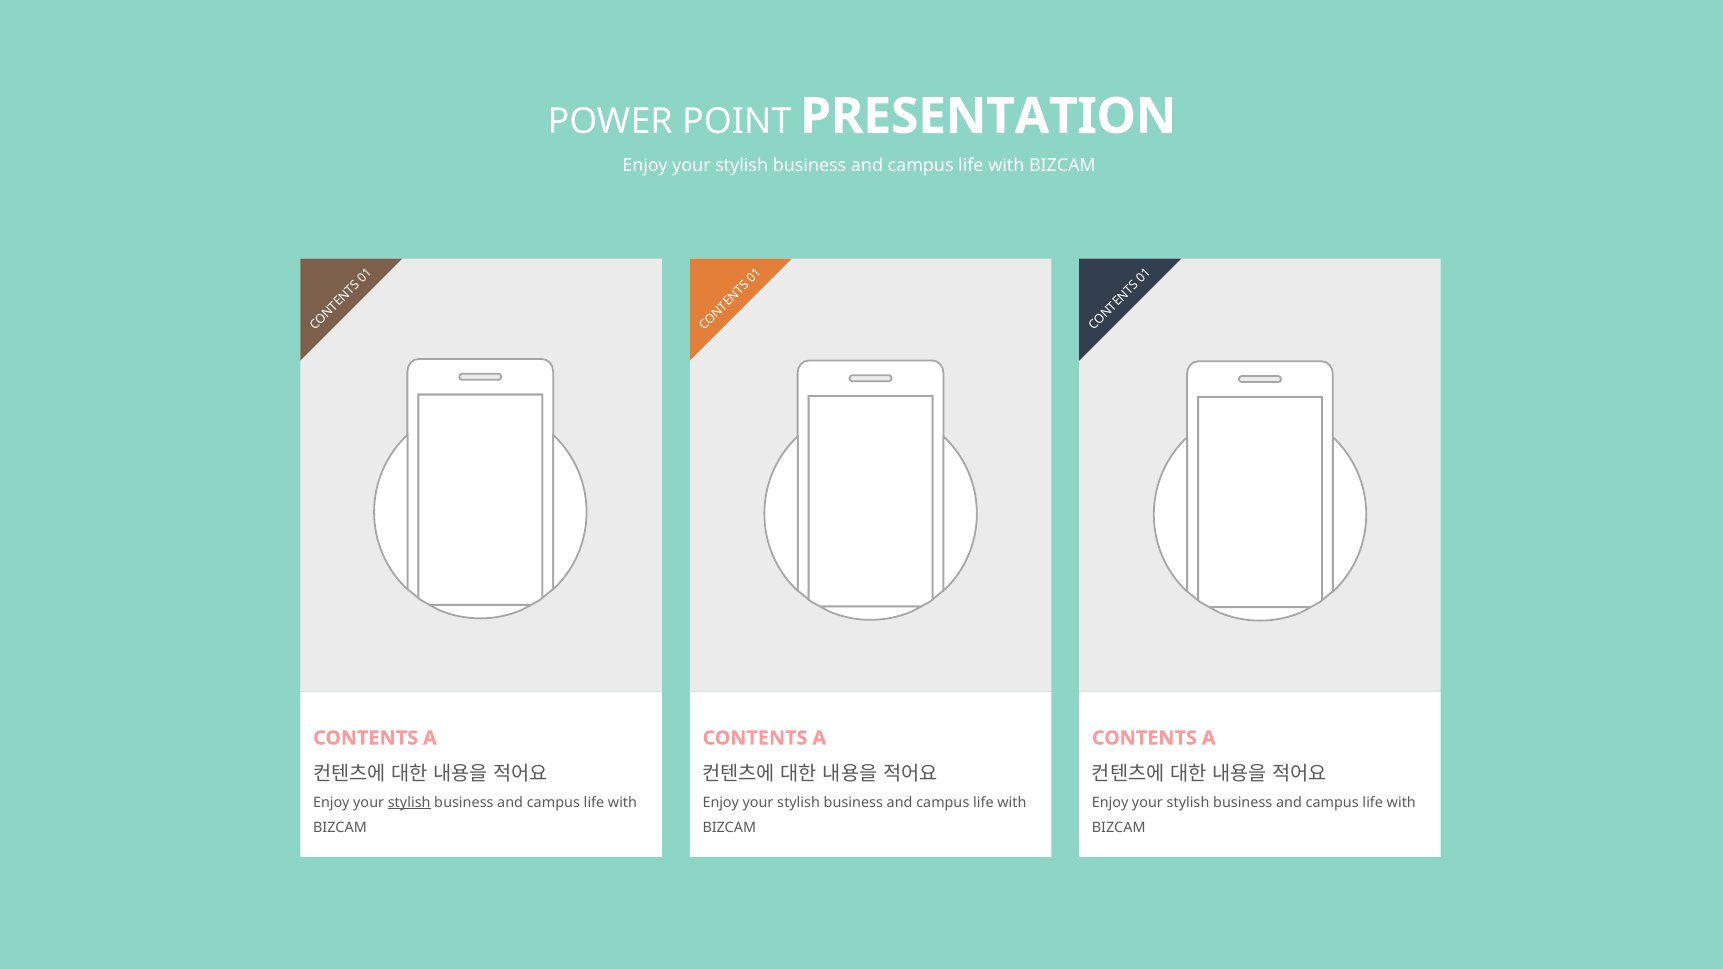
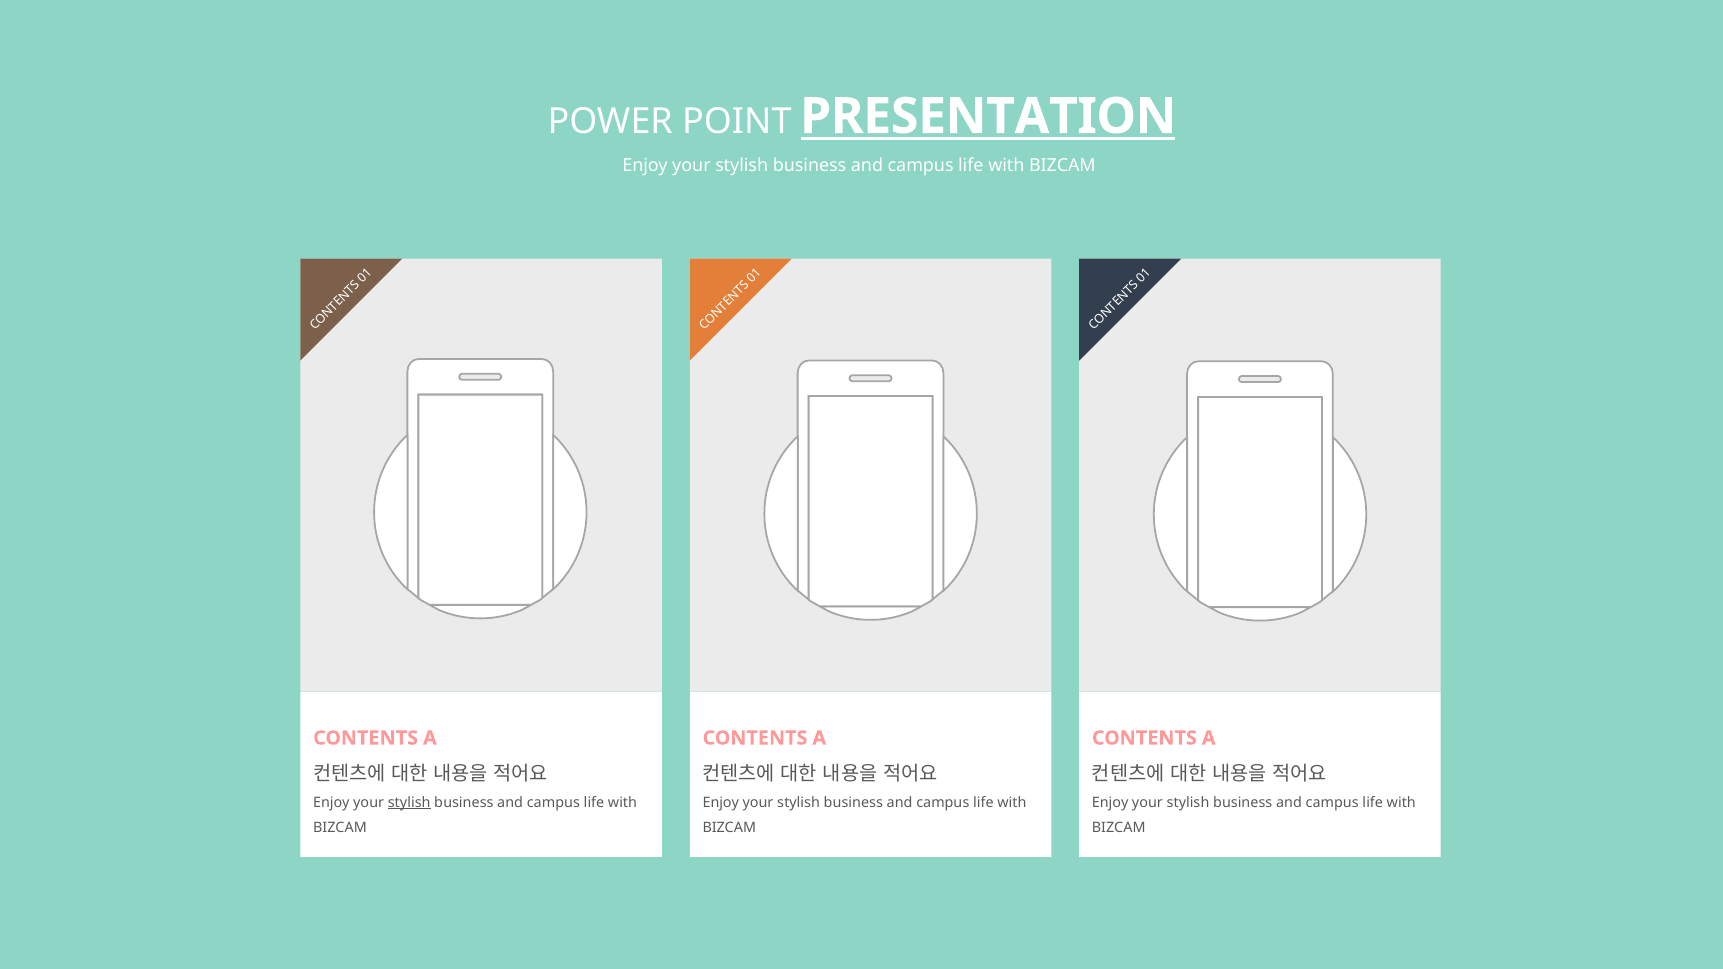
PRESENTATION underline: none -> present
